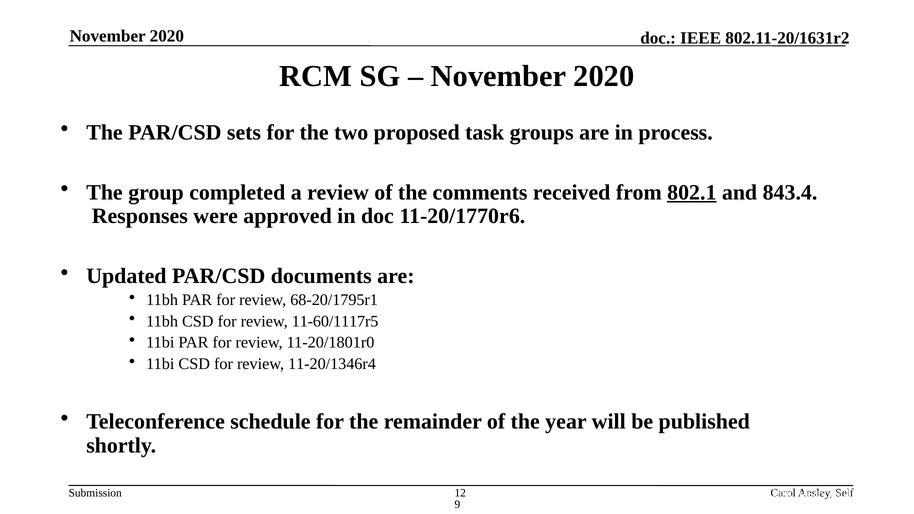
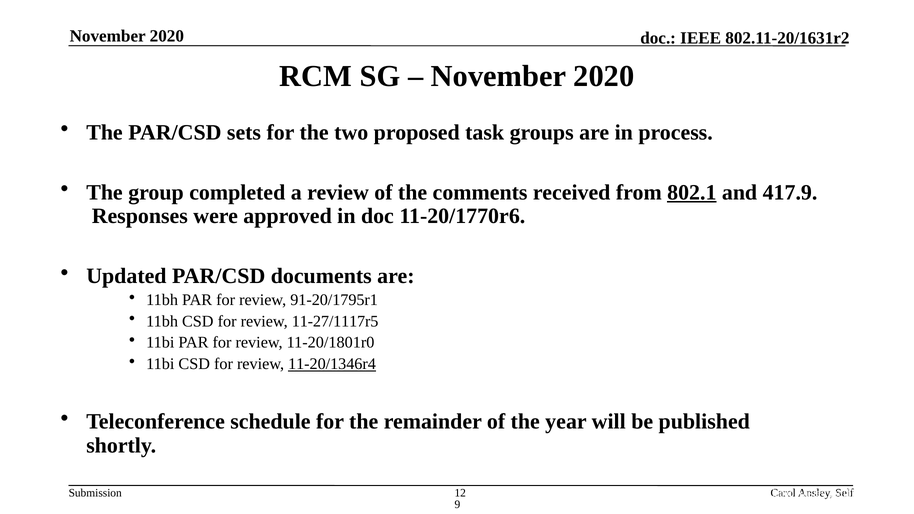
843.4: 843.4 -> 417.9
68-20/1795r1: 68-20/1795r1 -> 91-20/1795r1
11-60/1117r5: 11-60/1117r5 -> 11-27/1117r5
11-20/1346r4 underline: none -> present
